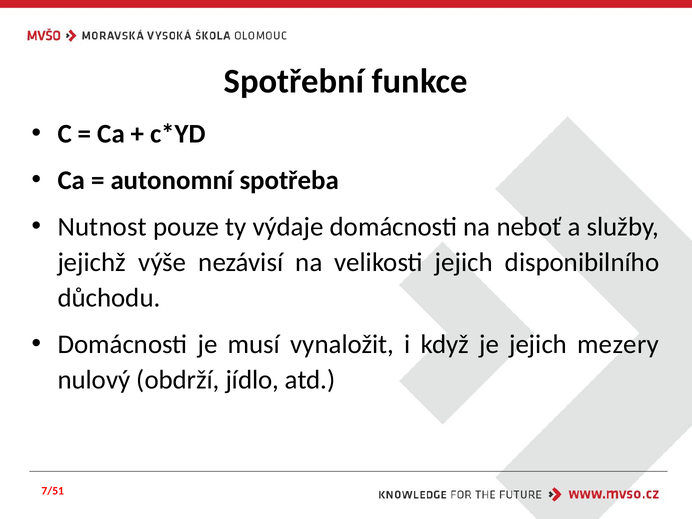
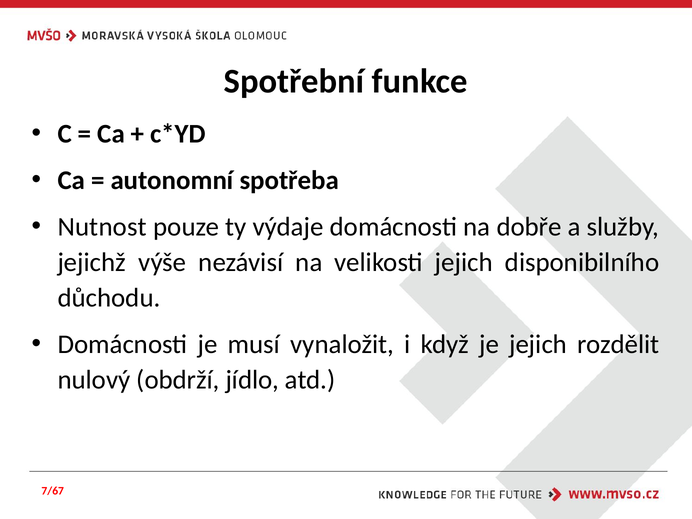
neboť: neboť -> dobře
mezery: mezery -> rozdělit
7/51: 7/51 -> 7/67
